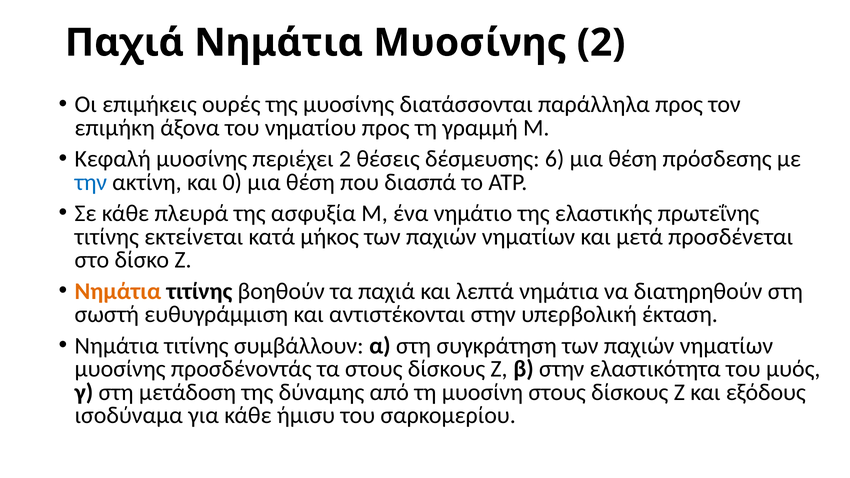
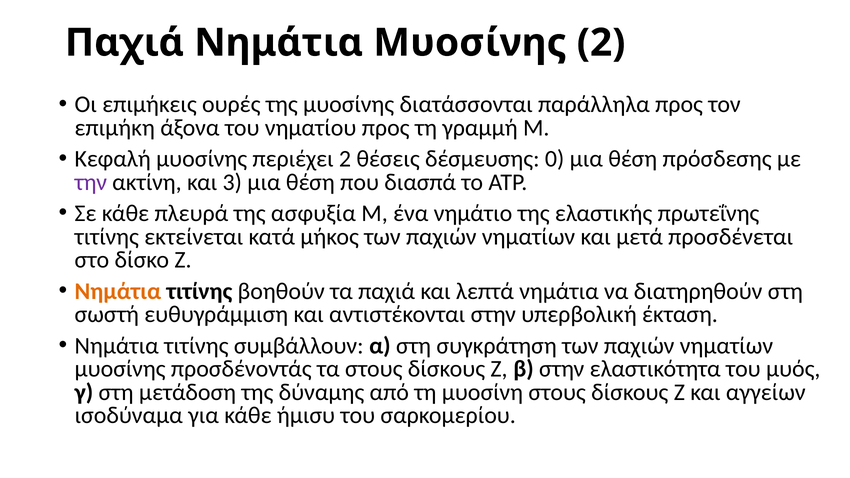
6: 6 -> 0
την colour: blue -> purple
0: 0 -> 3
εξόδους: εξόδους -> αγγείων
